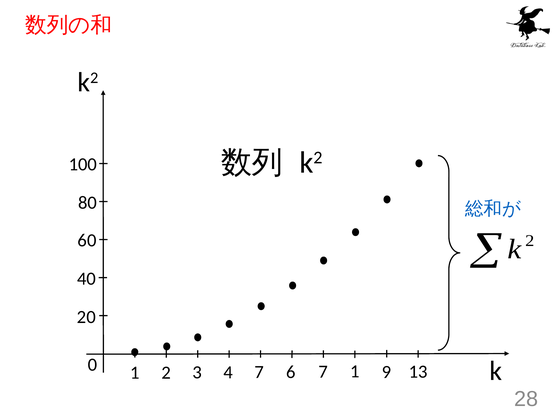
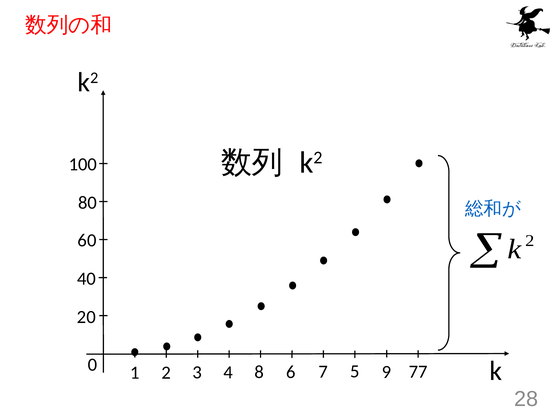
4 7: 7 -> 8
7 1: 1 -> 5
13: 13 -> 77
